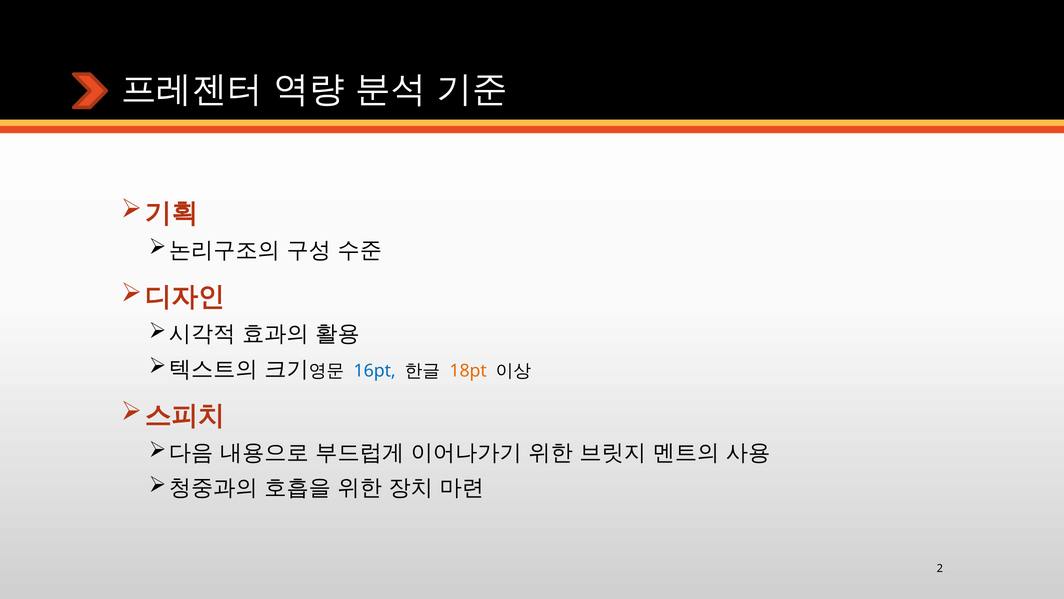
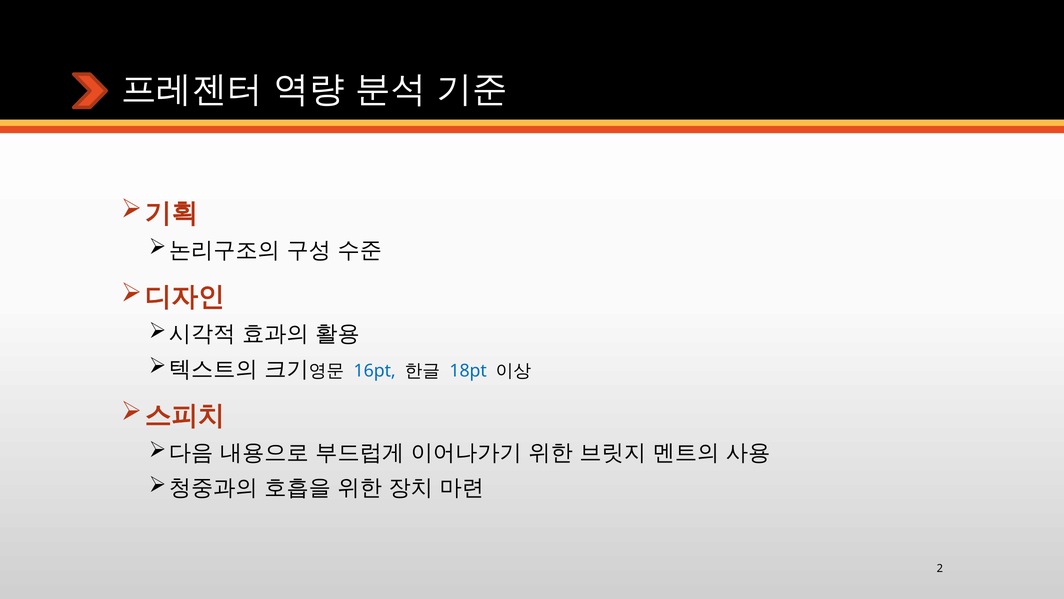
18pt colour: orange -> blue
